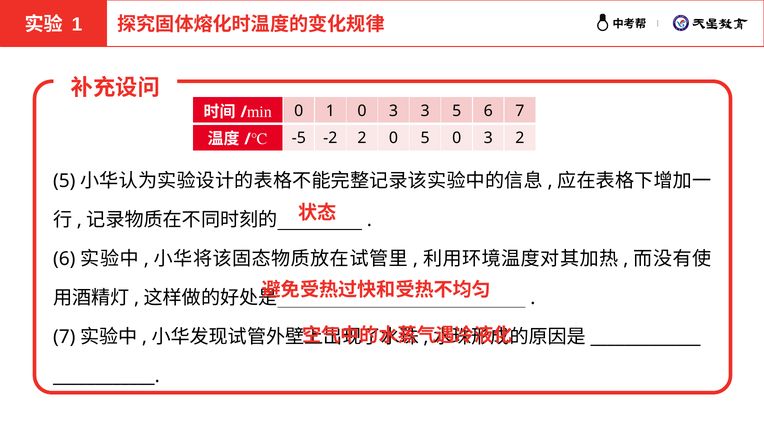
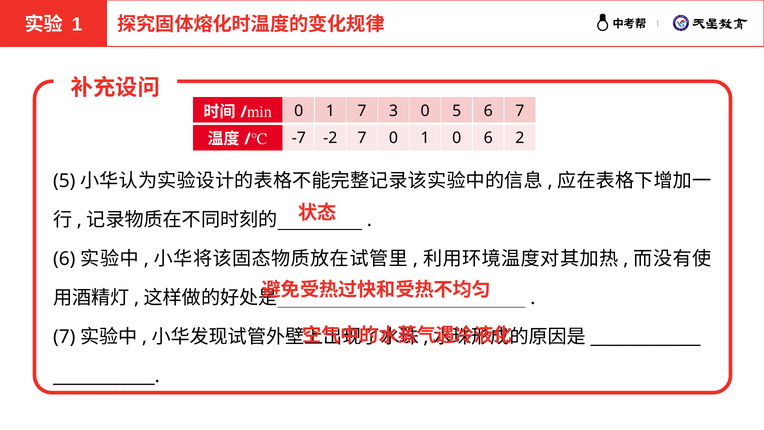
1 0: 0 -> 7
3 3: 3 -> 0
-5: -5 -> -7
-2 2: 2 -> 7
5 at (425, 138): 5 -> 1
3 at (488, 138): 3 -> 6
